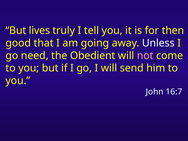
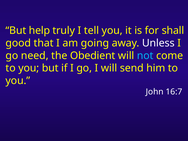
lives: lives -> help
then: then -> shall
not colour: pink -> light blue
